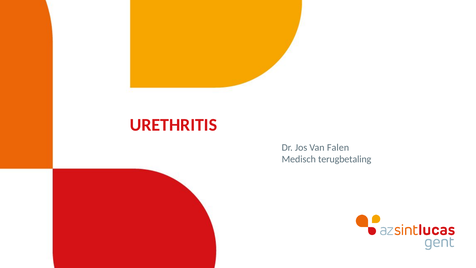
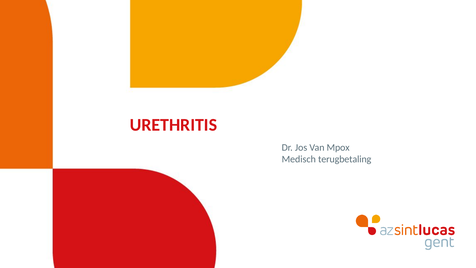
Falen: Falen -> Mpox
